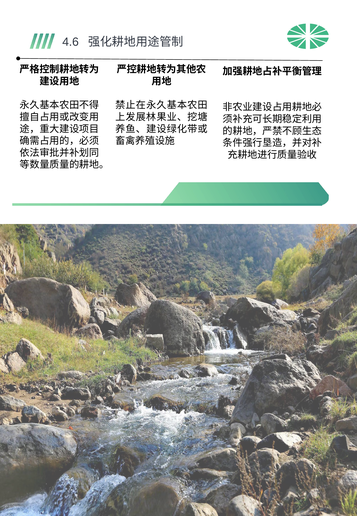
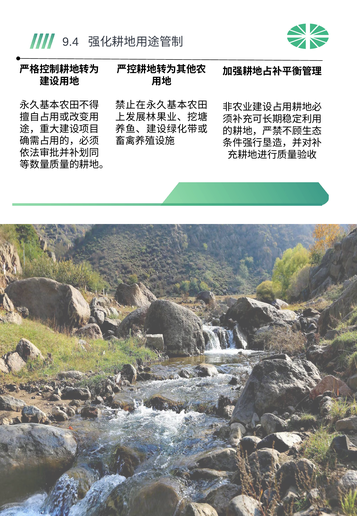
4.6: 4.6 -> 9.4
